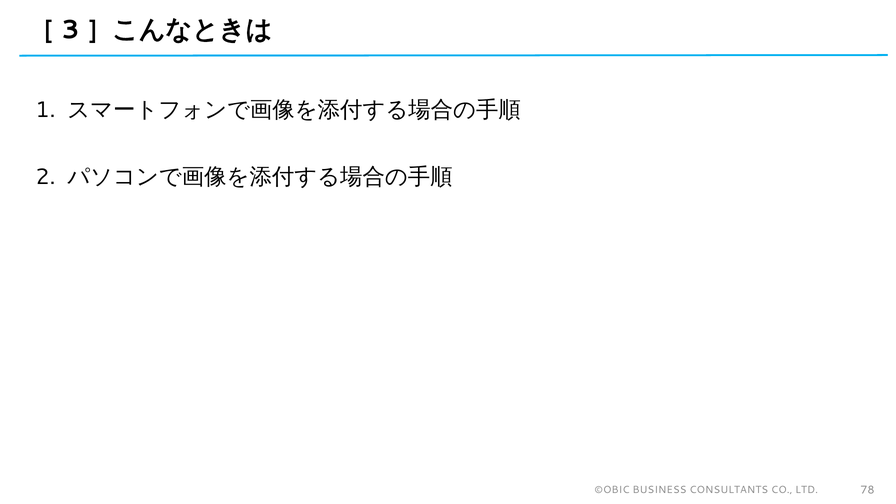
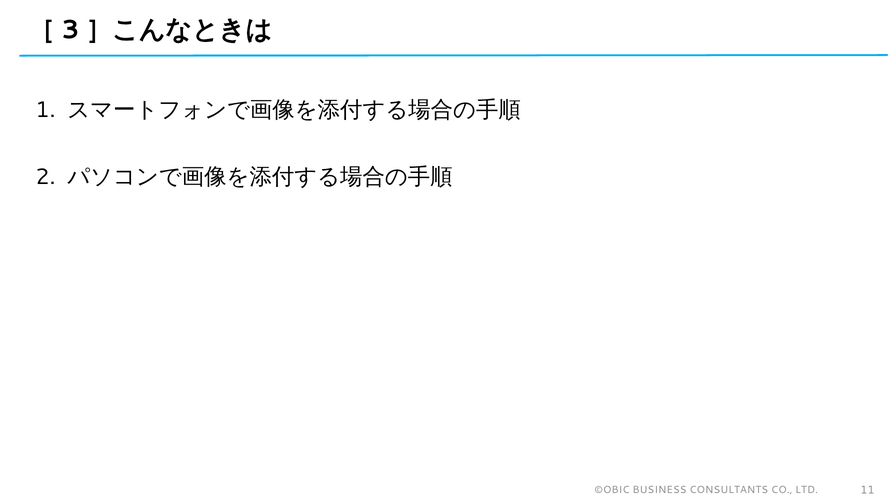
78: 78 -> 11
